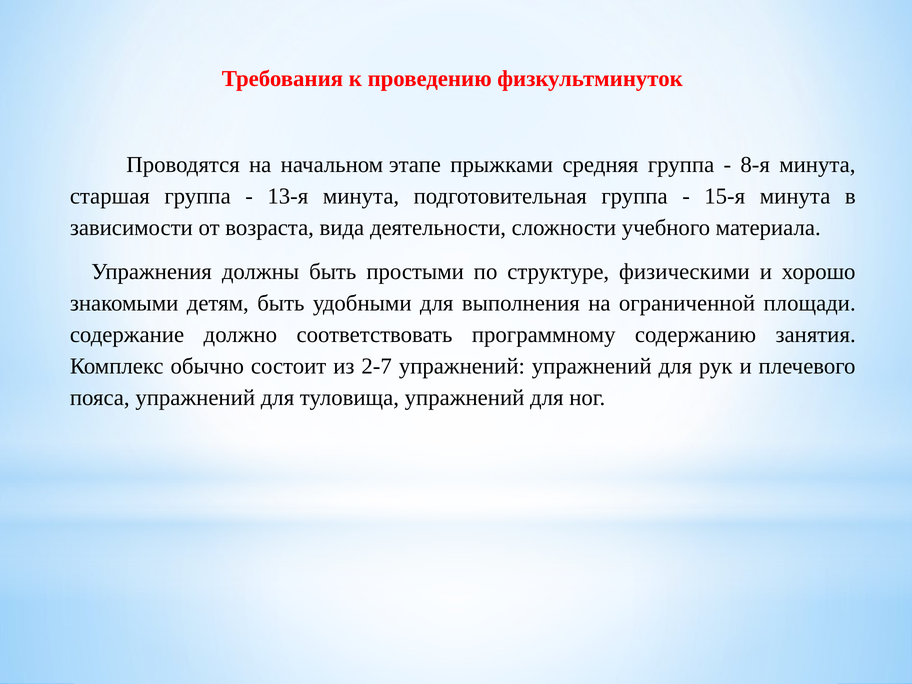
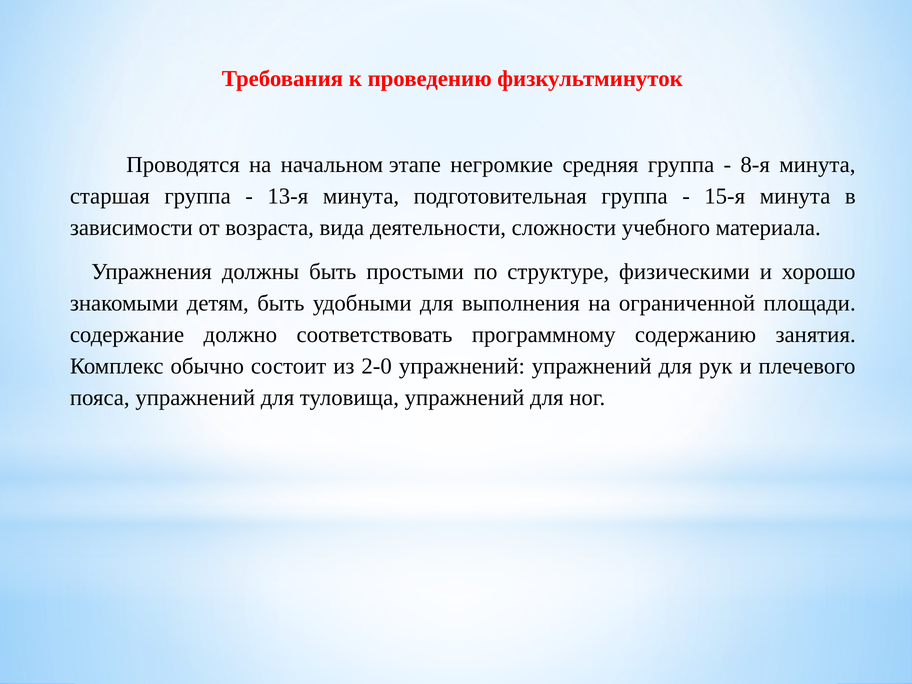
прыжками: прыжками -> негромкие
2-7: 2-7 -> 2-0
